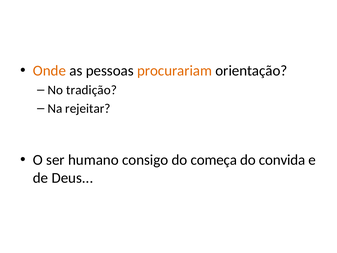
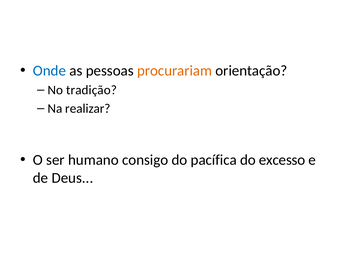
Onde colour: orange -> blue
rejeitar: rejeitar -> realizar
começa: começa -> pacífica
convida: convida -> excesso
